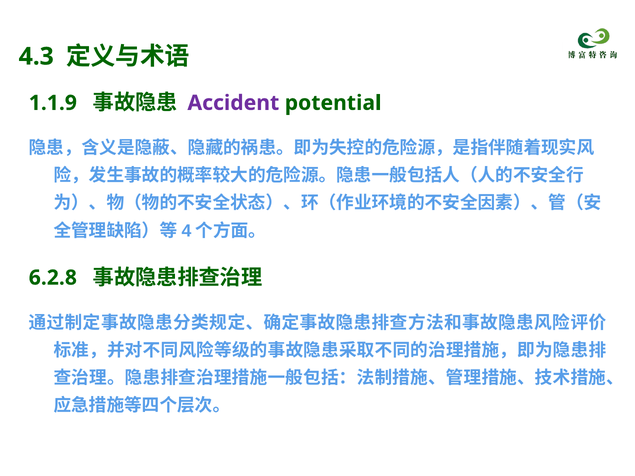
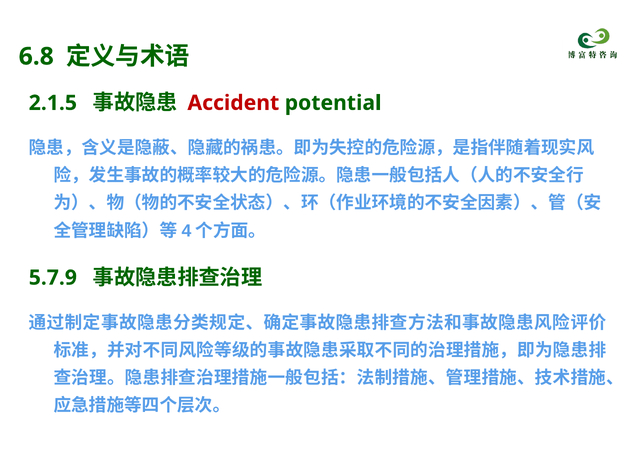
4.3: 4.3 -> 6.8
1.1.9: 1.1.9 -> 2.1.5
Accident colour: purple -> red
6.2.8: 6.2.8 -> 5.7.9
